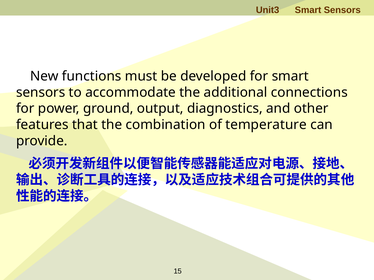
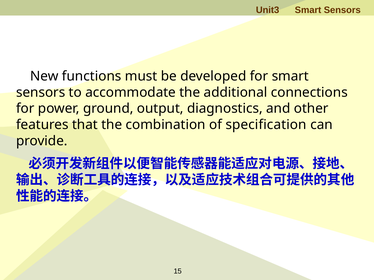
temperature: temperature -> specification
